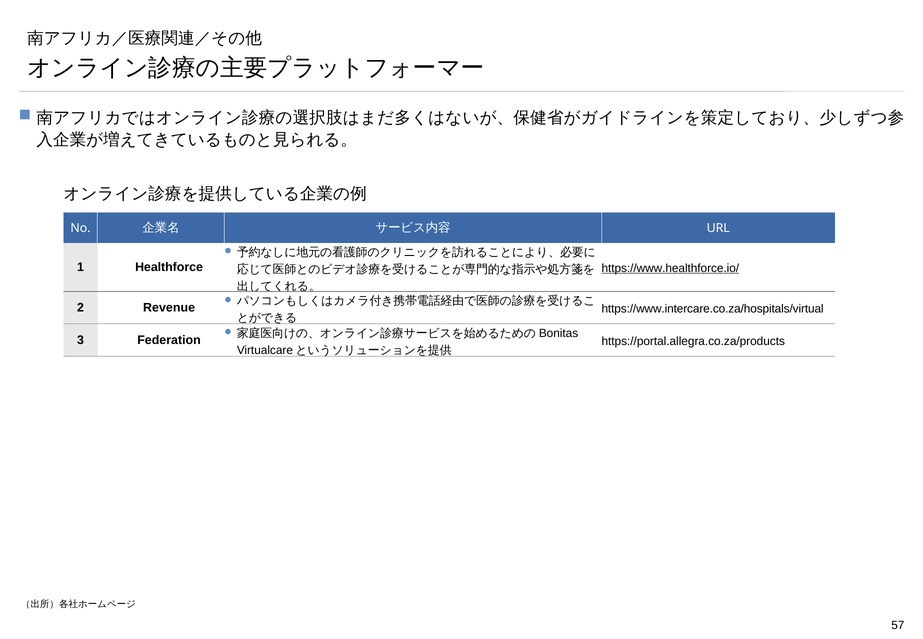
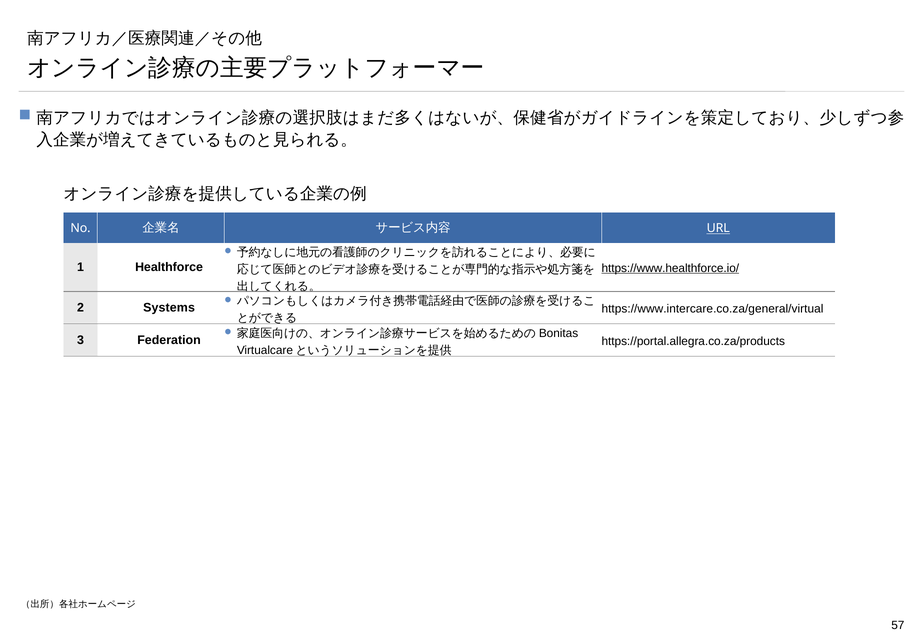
URL underline: none -> present
Revenue: Revenue -> Systems
https://www.intercare.co.za/hospitals/virtual: https://www.intercare.co.za/hospitals/virtual -> https://www.intercare.co.za/general/virtual
